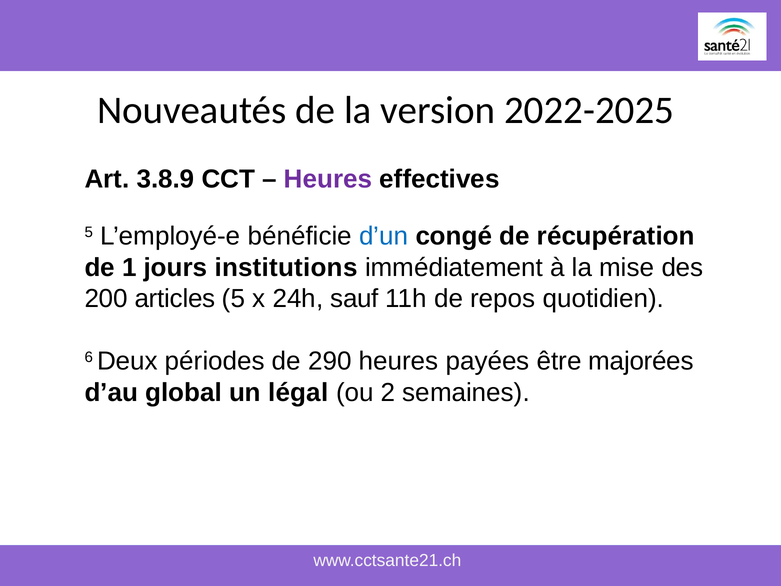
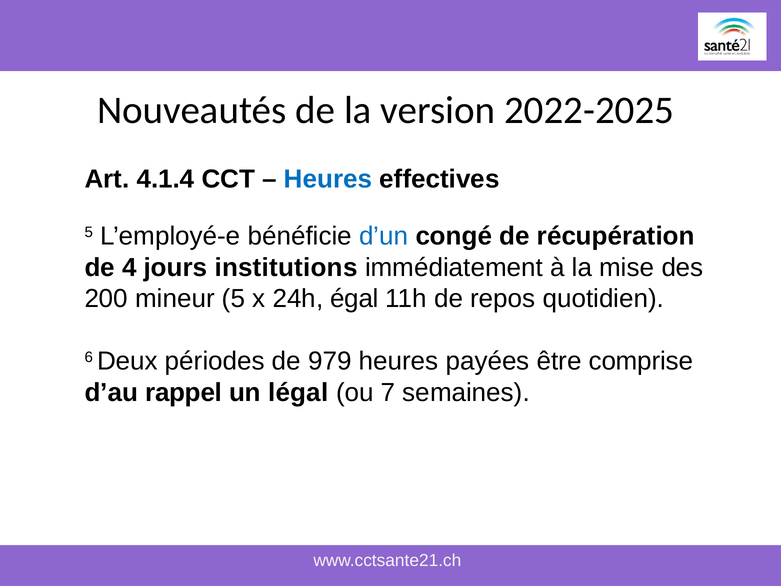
3.8.9: 3.8.9 -> 4.1.4
Heures at (328, 179) colour: purple -> blue
1: 1 -> 4
articles: articles -> mineur
sauf: sauf -> égal
290: 290 -> 979
majorées: majorées -> comprise
global: global -> rappel
2: 2 -> 7
